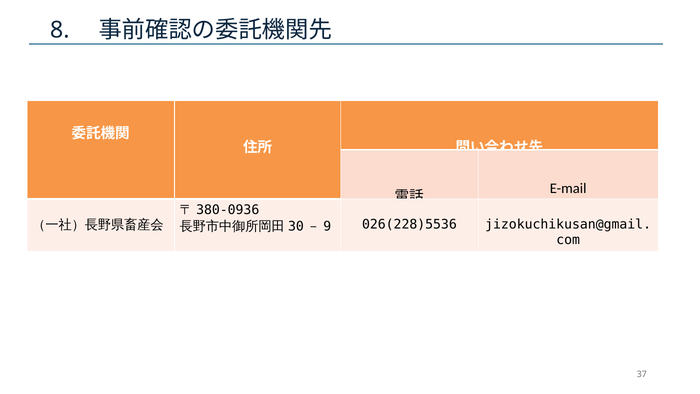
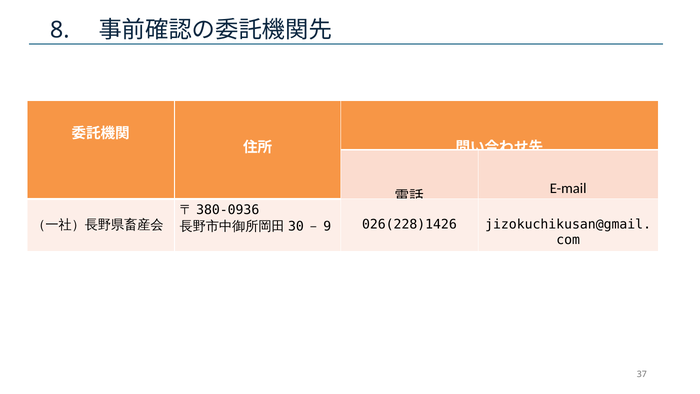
026(228)5536: 026(228)5536 -> 026(228)1426
